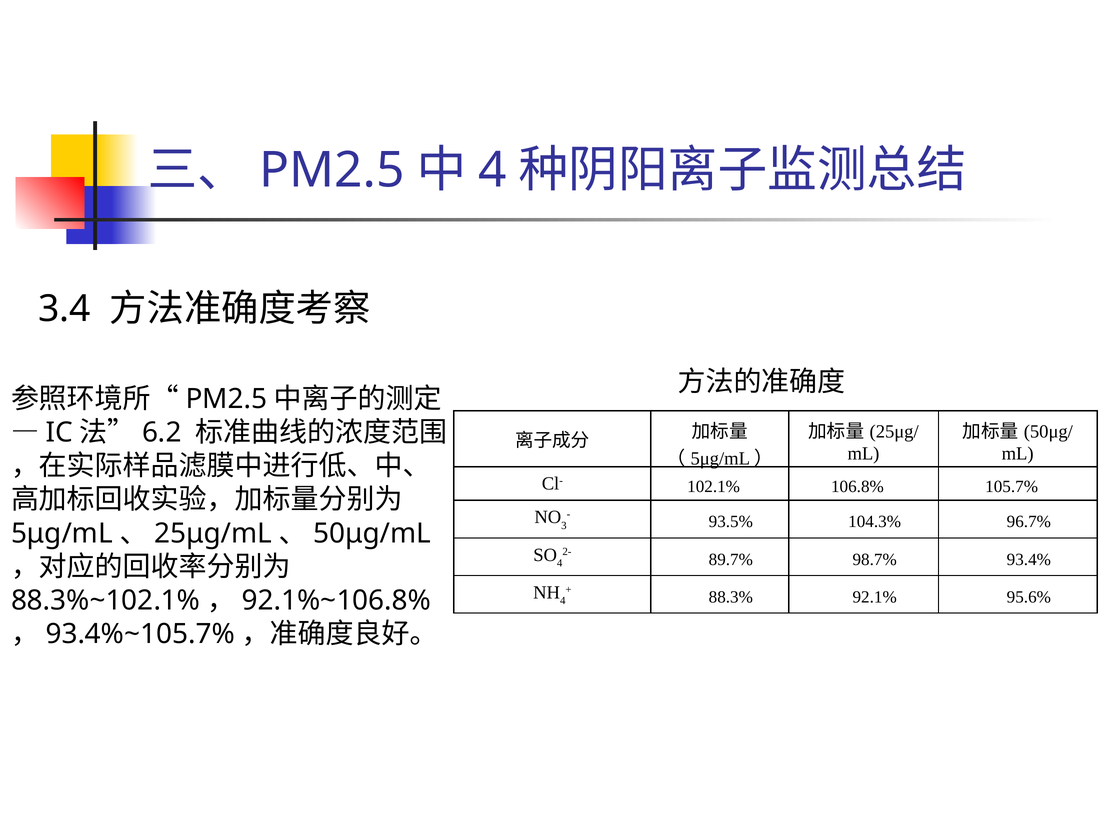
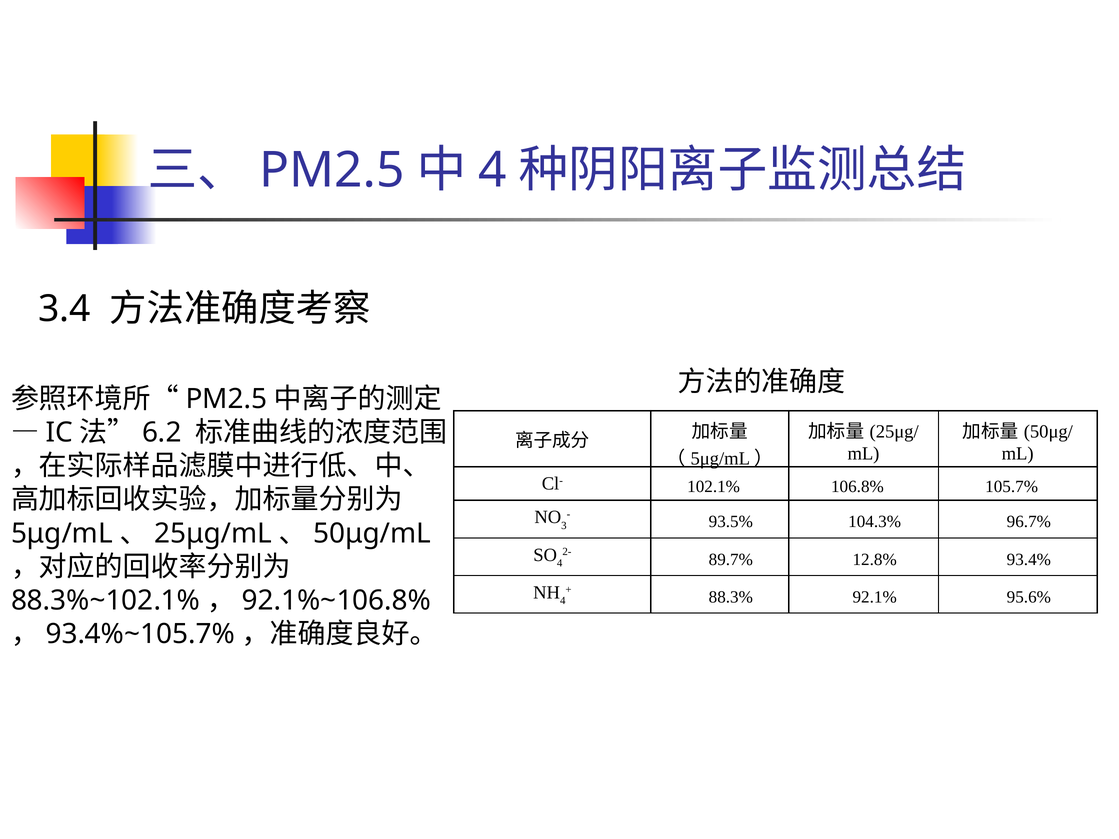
98.7%: 98.7% -> 12.8%
